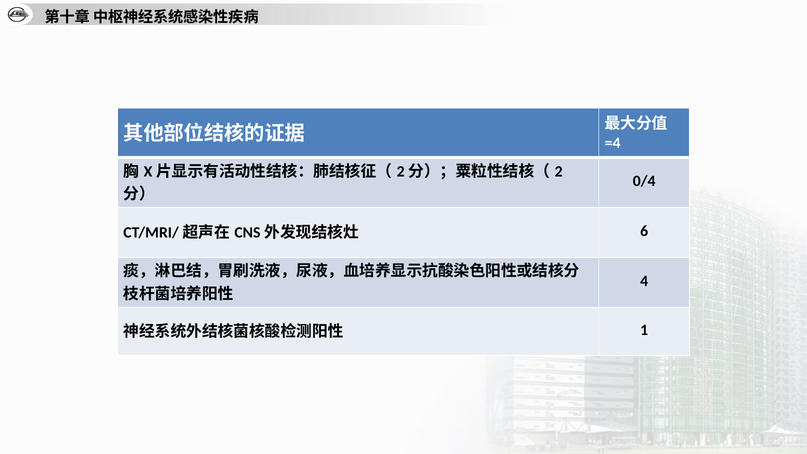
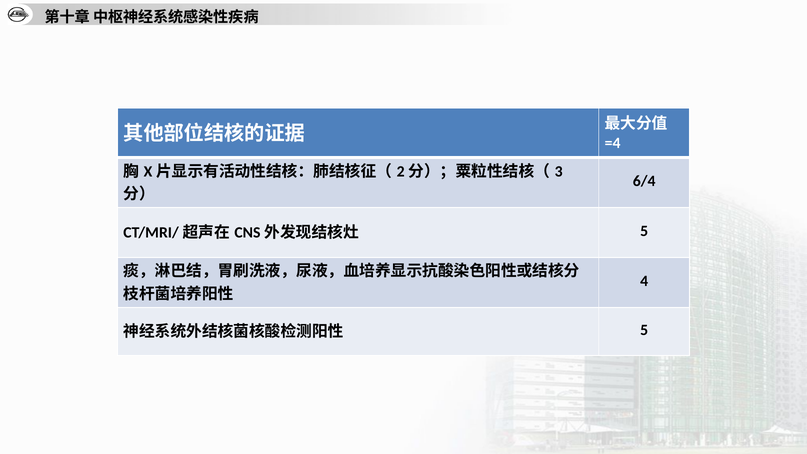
2: 2 -> 3
0/4: 0/4 -> 6/4
6 at (644, 231): 6 -> 5
1 at (644, 330): 1 -> 5
